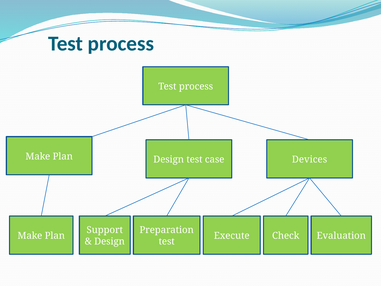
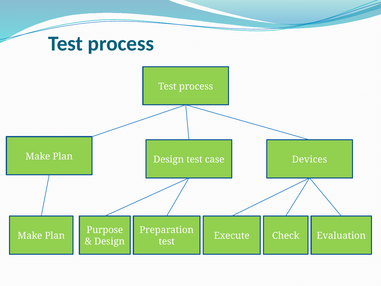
Support: Support -> Purpose
